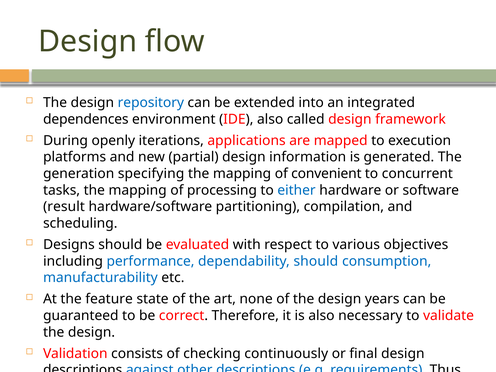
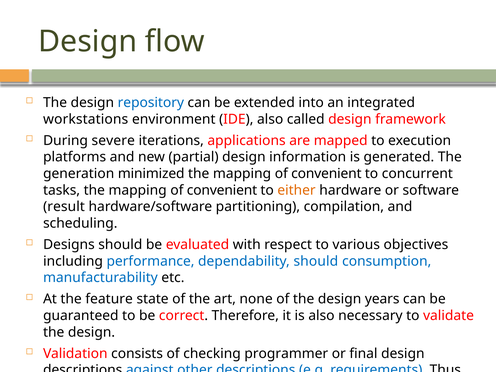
dependences: dependences -> workstations
openly: openly -> severe
specifying: specifying -> minimized
processing at (222, 190): processing -> convenient
either colour: blue -> orange
continuously: continuously -> programmer
